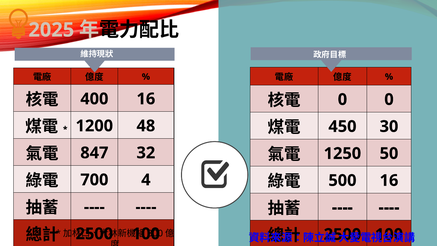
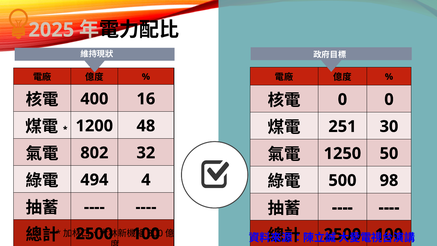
450: 450 -> 251
847: 847 -> 802
700: 700 -> 494
500 16: 16 -> 98
